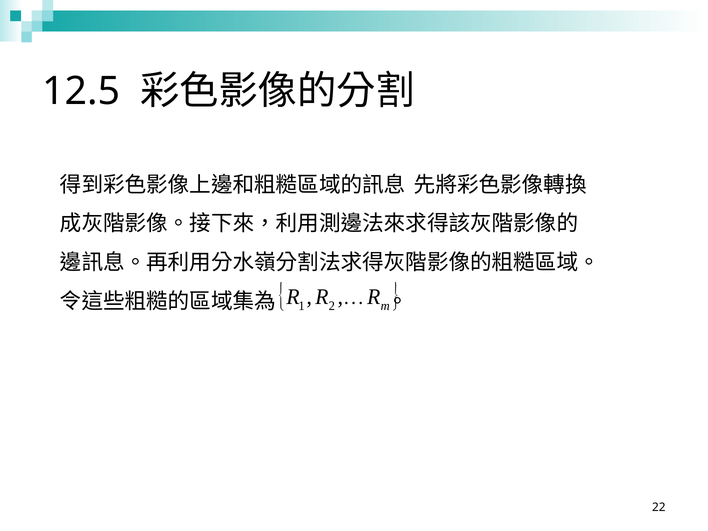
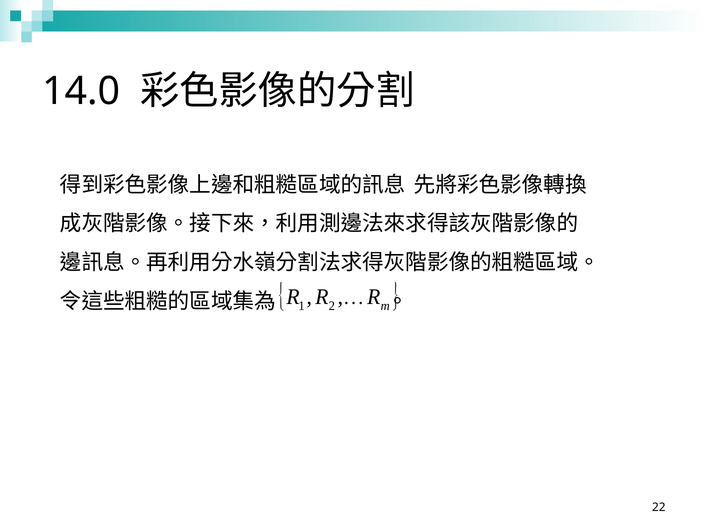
12.5: 12.5 -> 14.0
